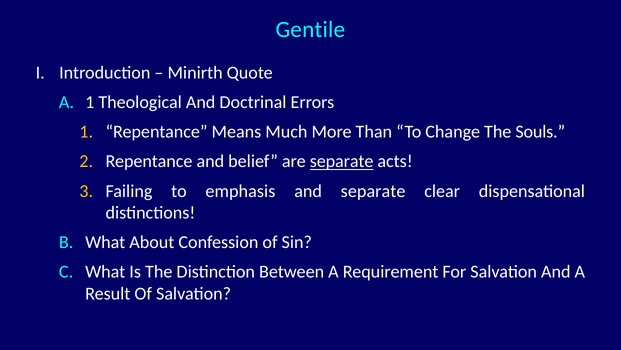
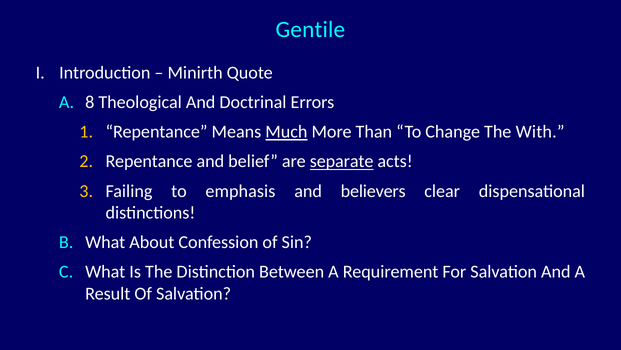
A 1: 1 -> 8
Much underline: none -> present
Souls: Souls -> With
and separate: separate -> believers
